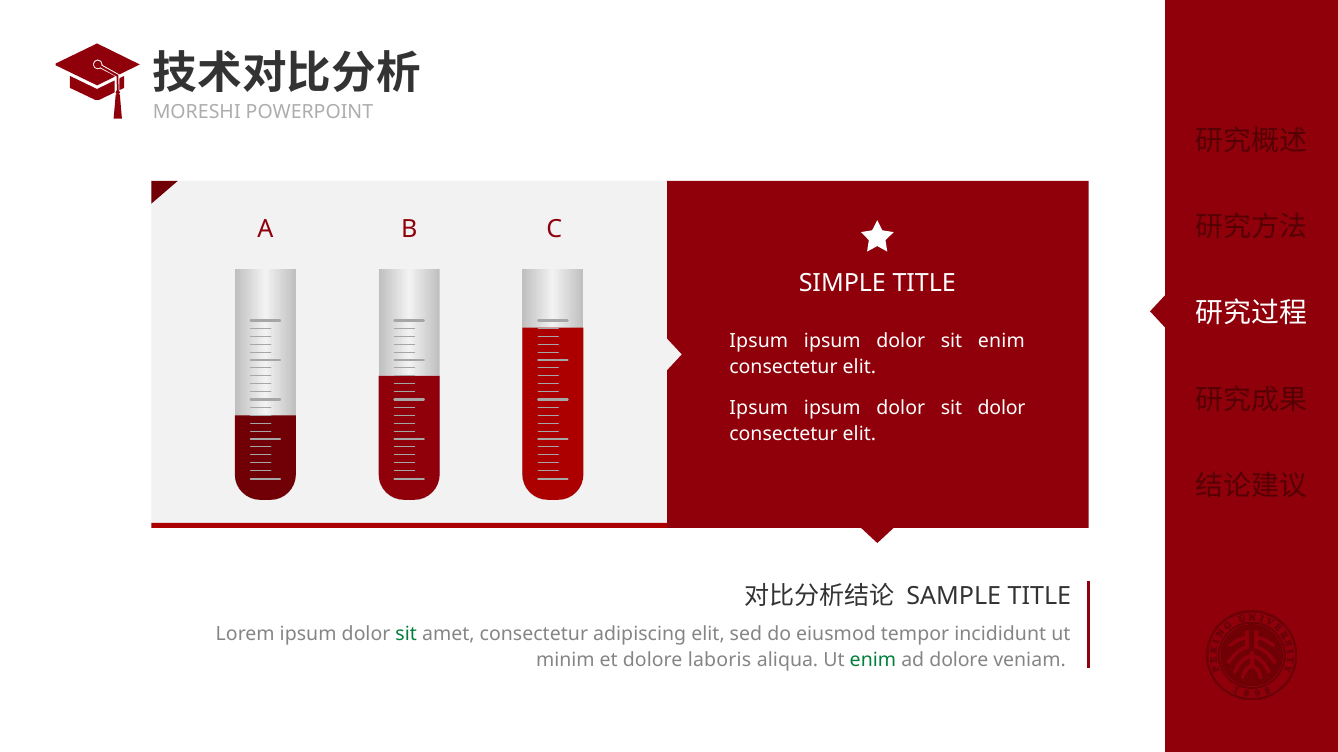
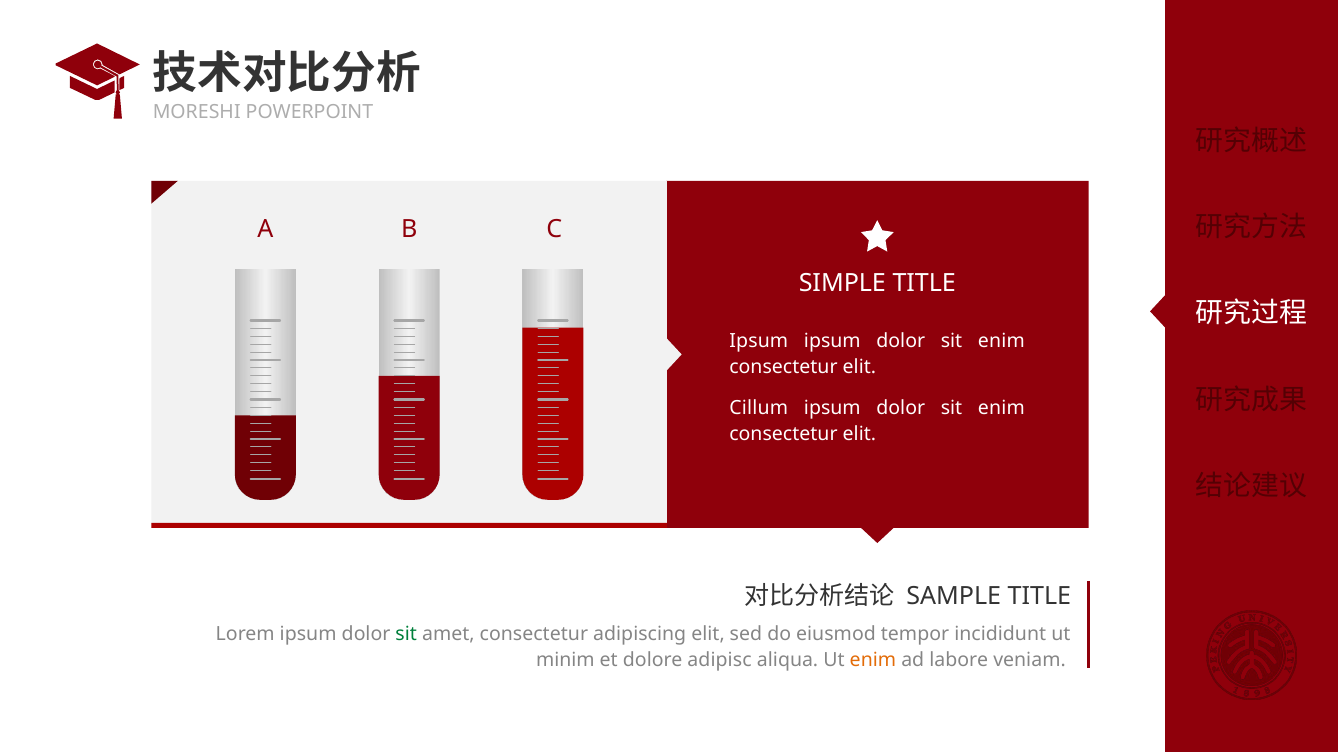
Ipsum at (759, 409): Ipsum -> Cillum
dolor at (1002, 409): dolor -> enim
laboris: laboris -> adipisc
enim at (873, 661) colour: green -> orange
ad dolore: dolore -> labore
